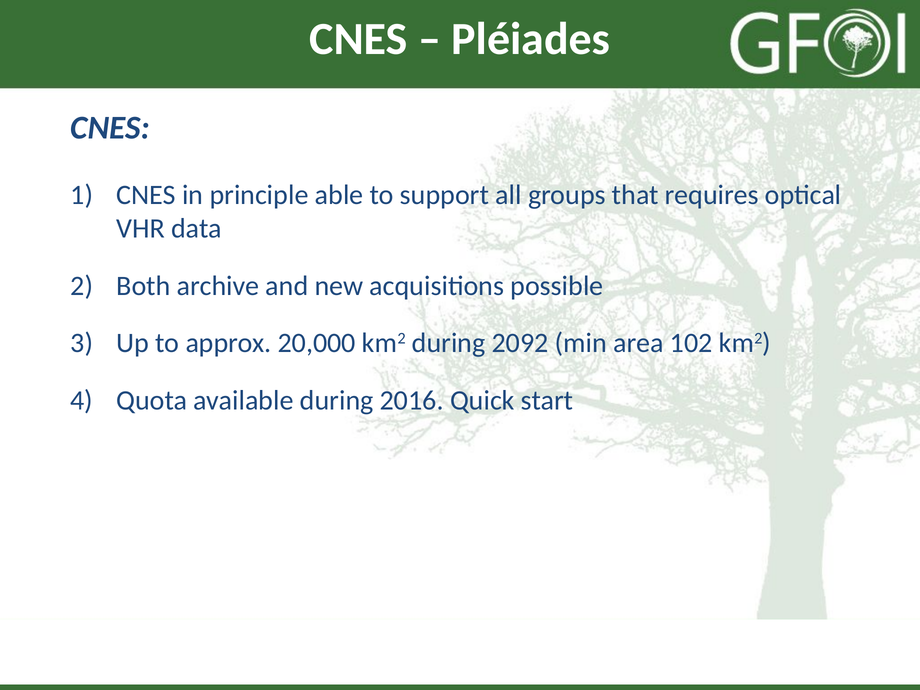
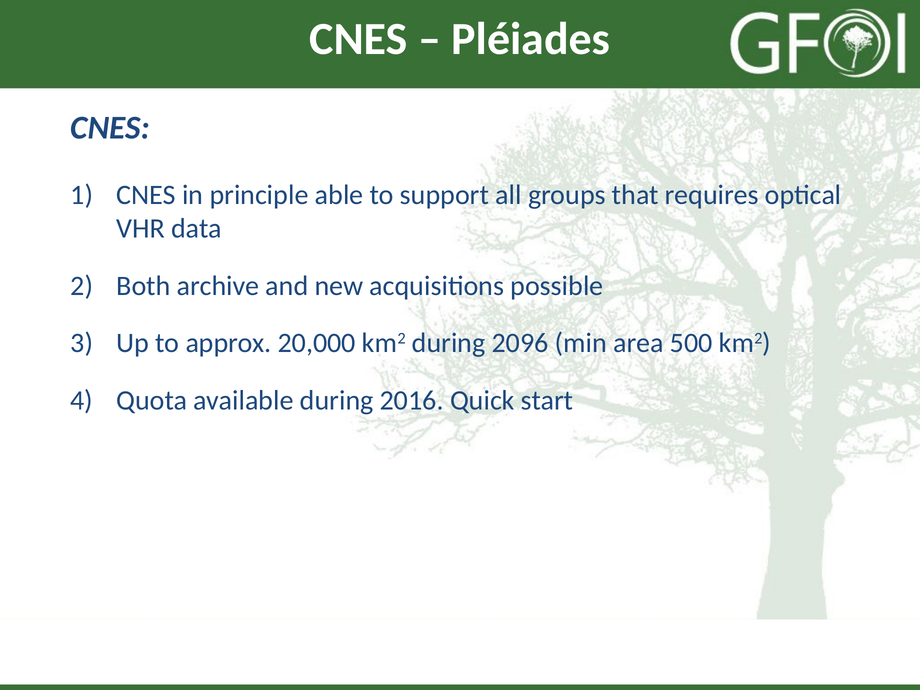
2092: 2092 -> 2096
102: 102 -> 500
